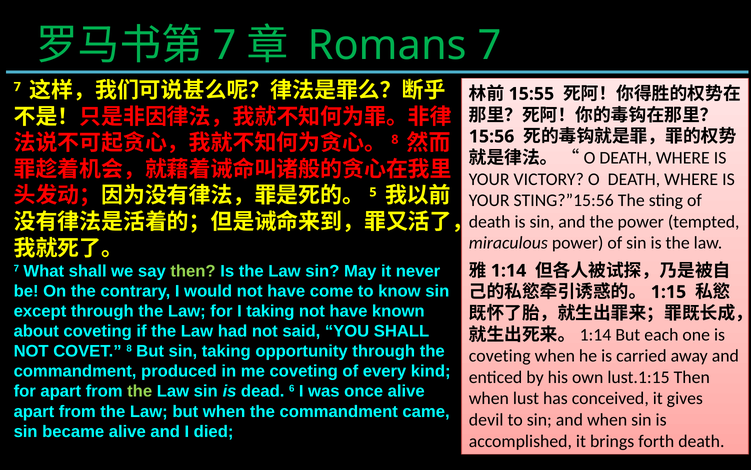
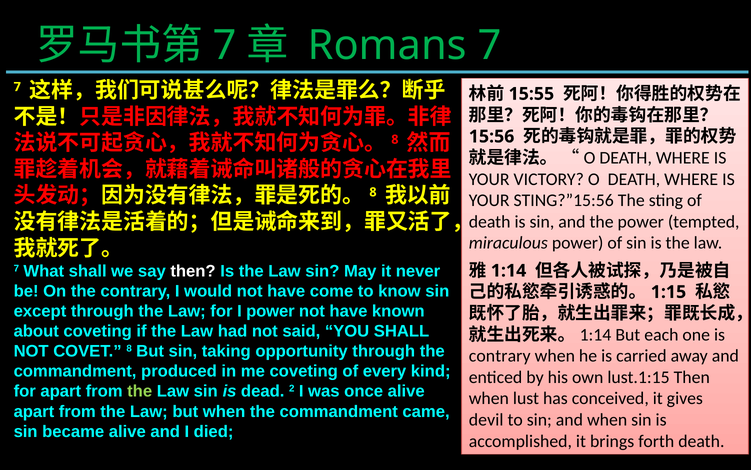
5 at (373, 192): 5 -> 8
then at (193, 271) colour: light green -> white
I taking: taking -> power
coveting at (500, 356): coveting -> contrary
6: 6 -> 2
